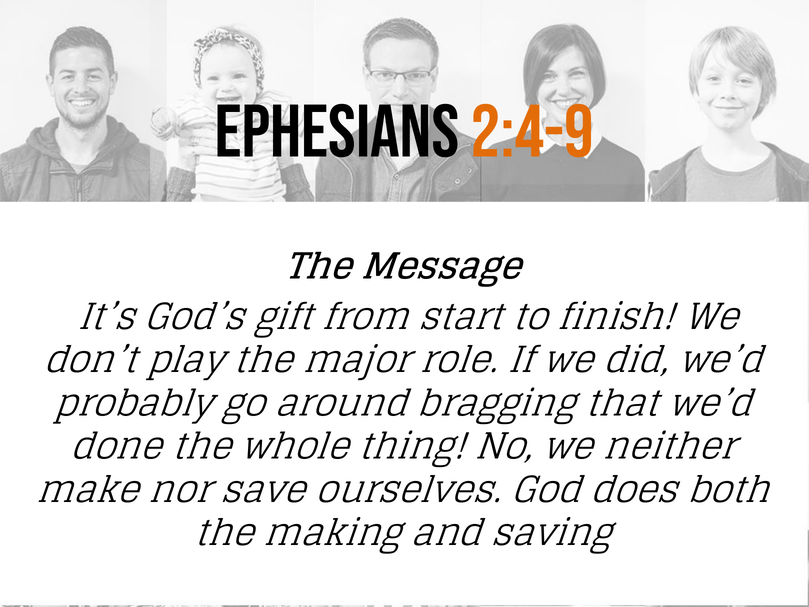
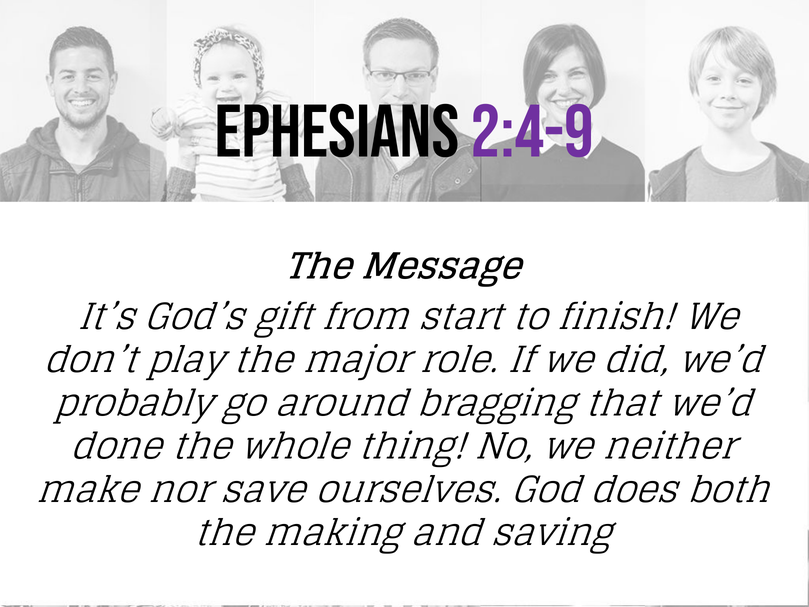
2:4-9 colour: orange -> purple
